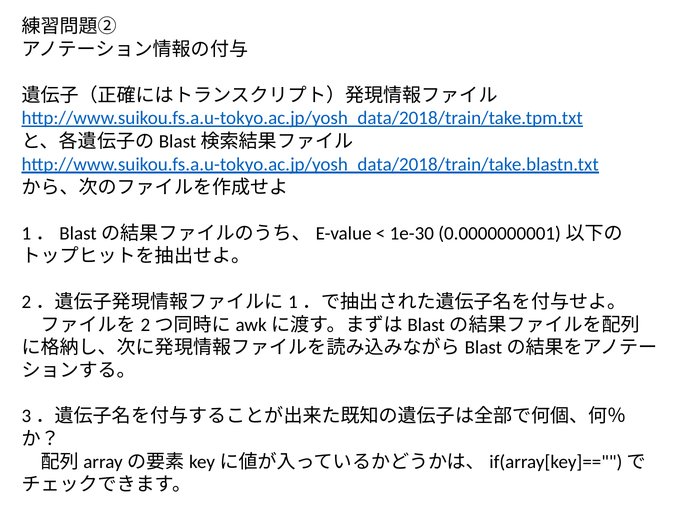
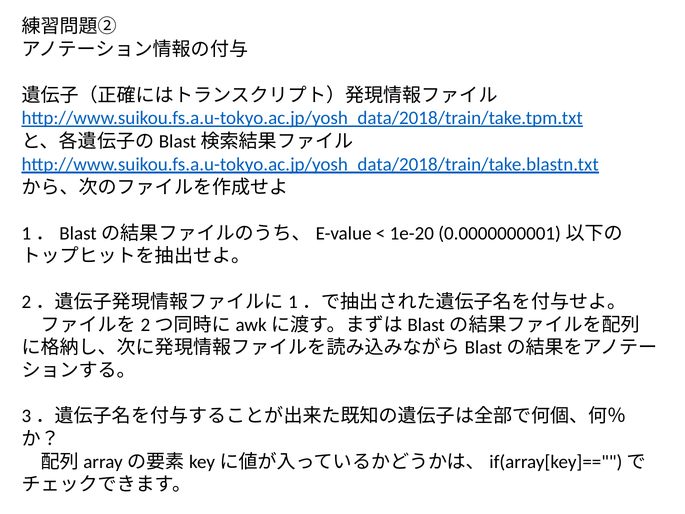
1e-30: 1e-30 -> 1e-20
